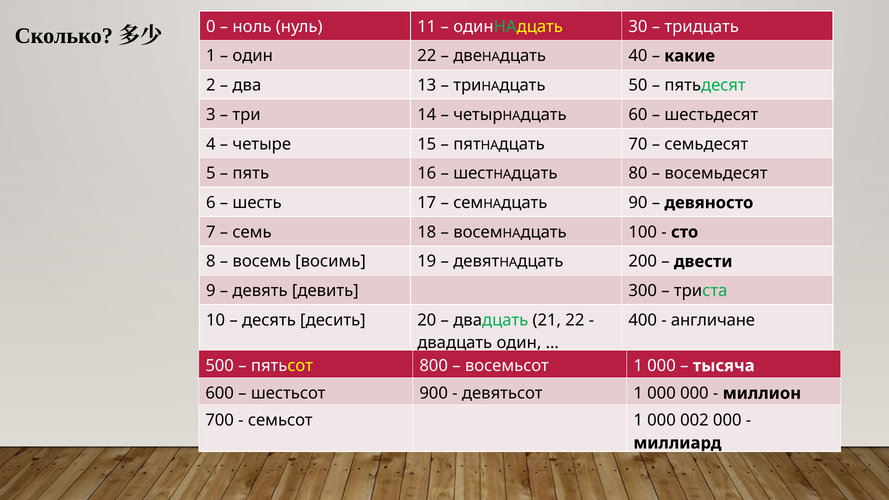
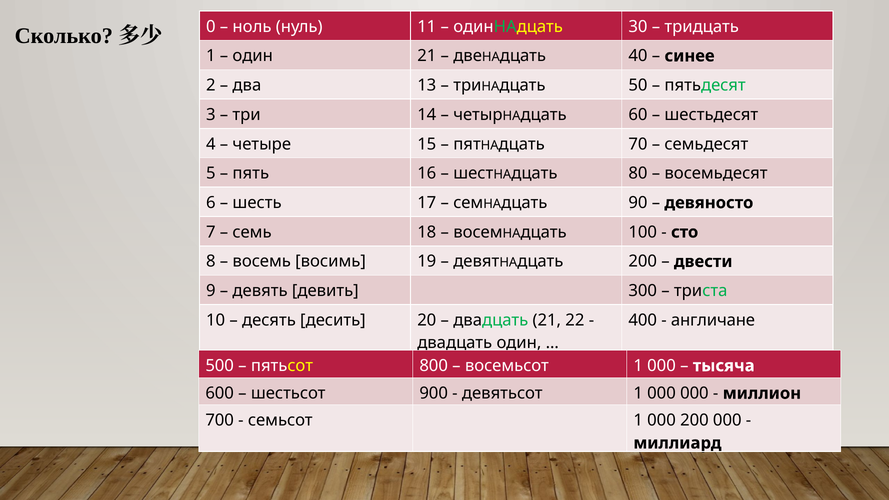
один 22: 22 -> 21
какие: какие -> синее
000 002: 002 -> 200
